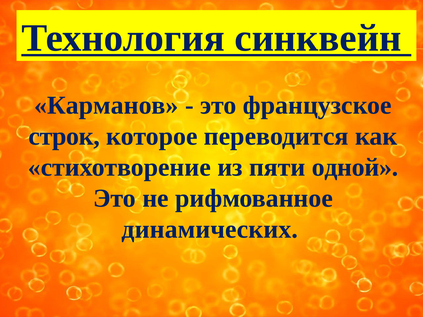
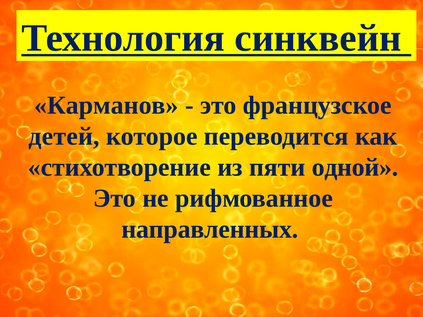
строк: строк -> детей
динамических: динамических -> направленных
